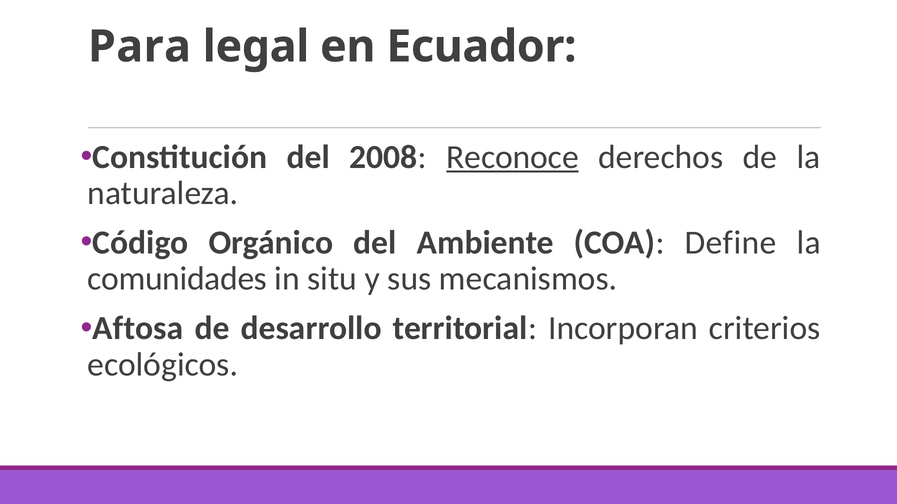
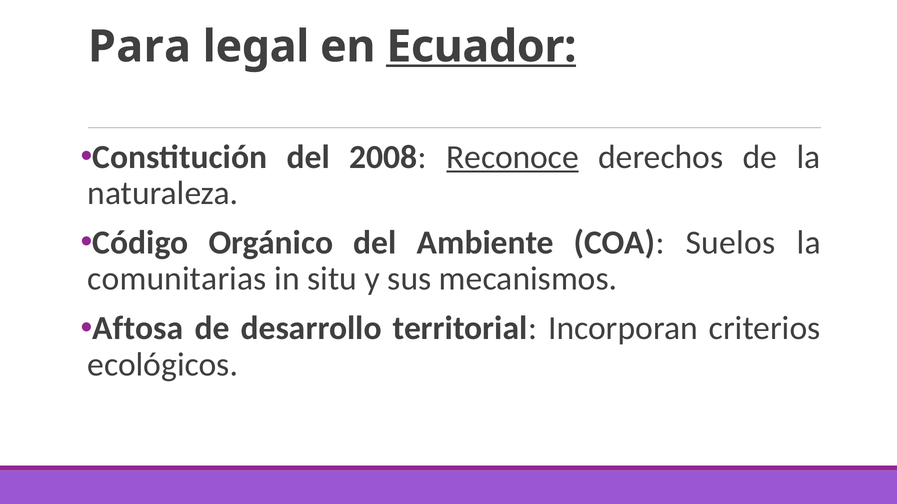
Ecuador underline: none -> present
Define: Define -> Suelos
comunidades: comunidades -> comunitarias
